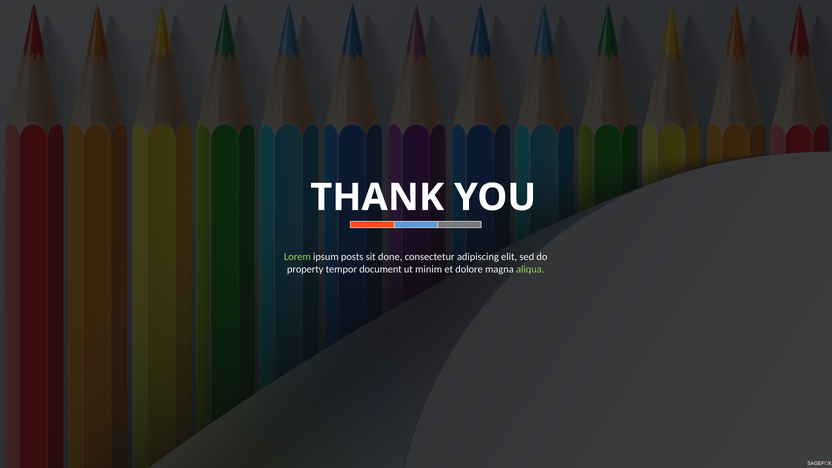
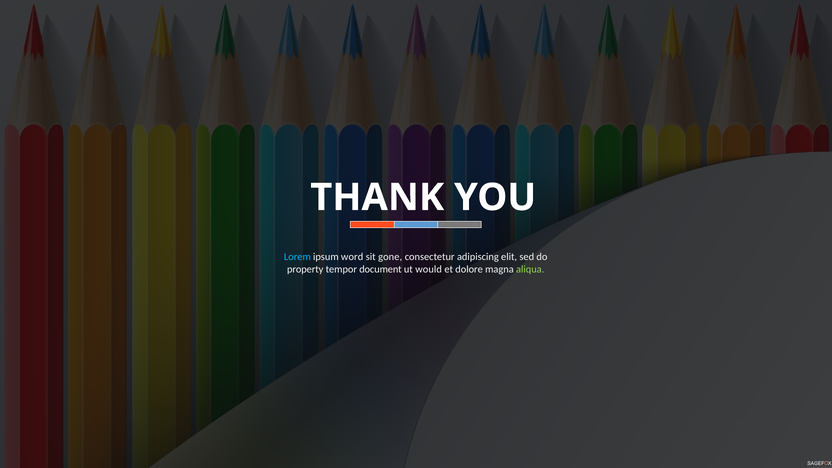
Lorem colour: light green -> light blue
posts: posts -> word
done: done -> gone
minim: minim -> would
